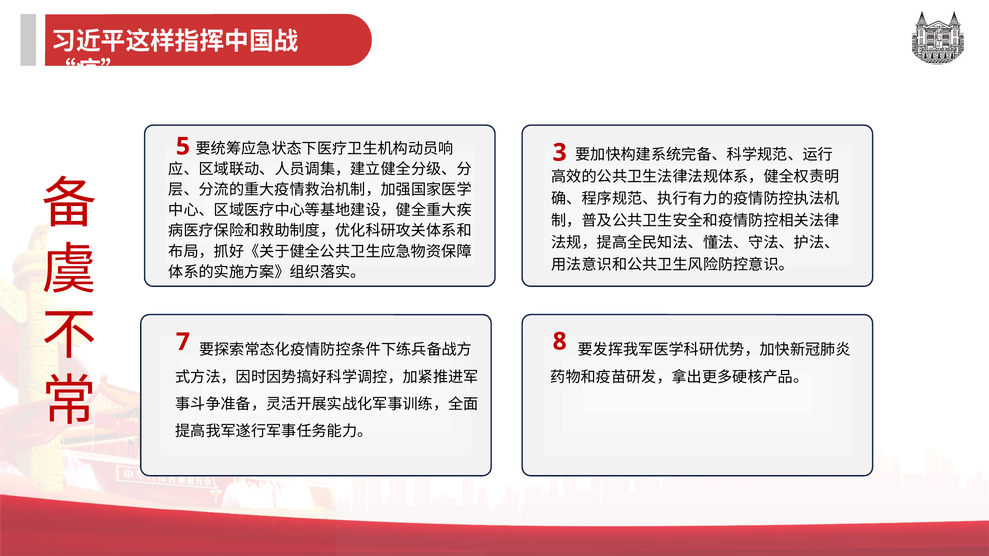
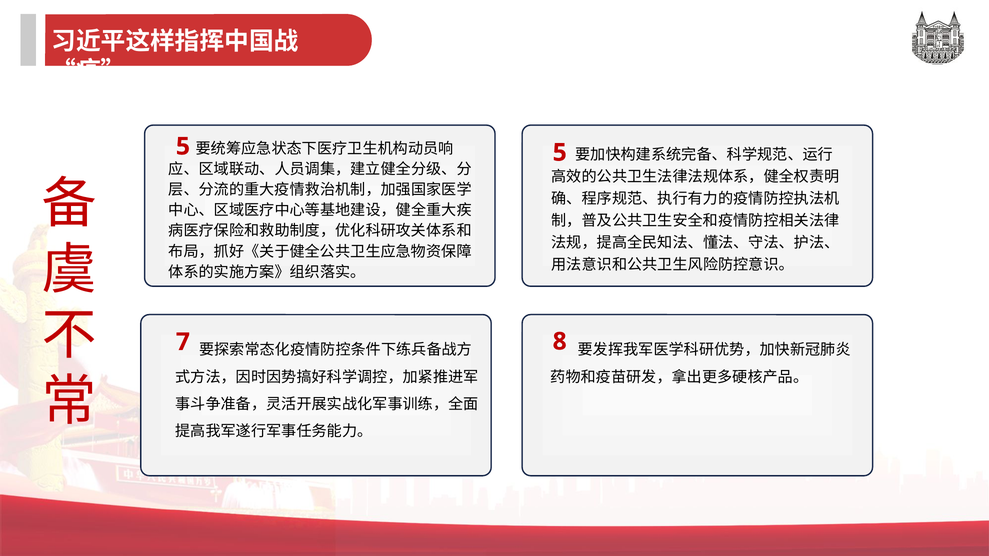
5 3: 3 -> 5
